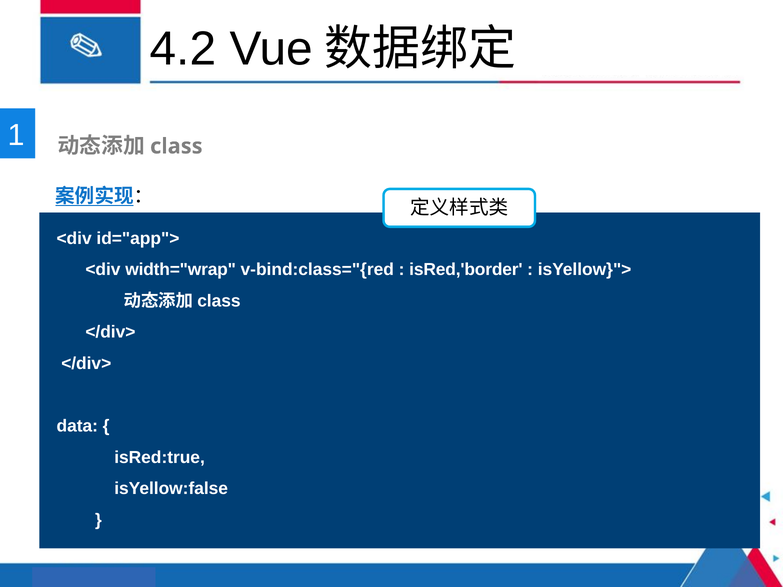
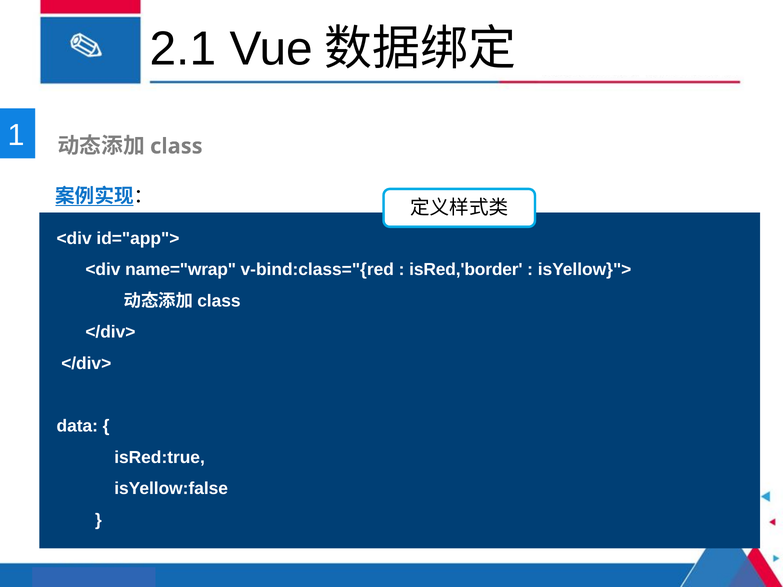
4.2: 4.2 -> 2.1
width="wrap: width="wrap -> name="wrap
